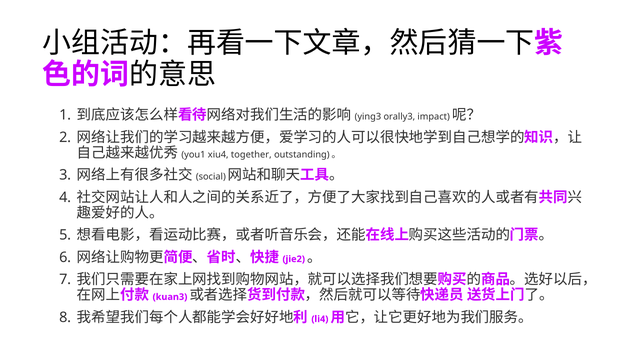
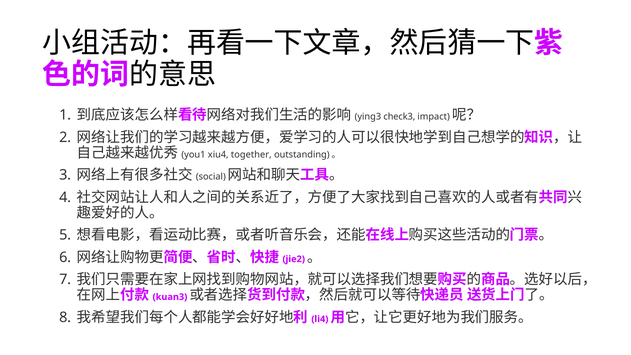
orally3: orally3 -> check3
